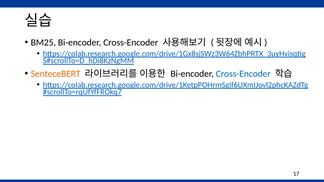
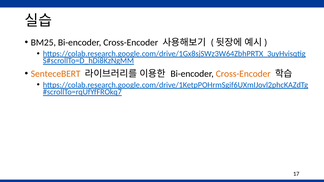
Cross-Encoder at (243, 74) colour: blue -> orange
